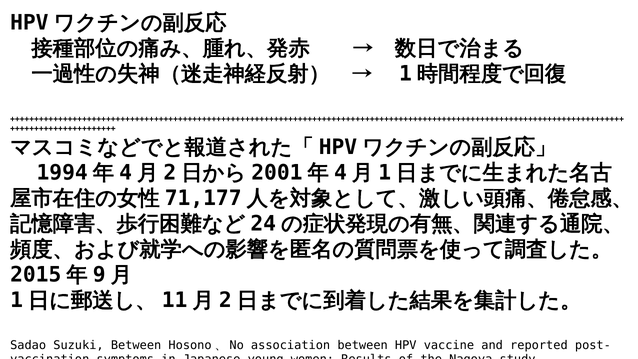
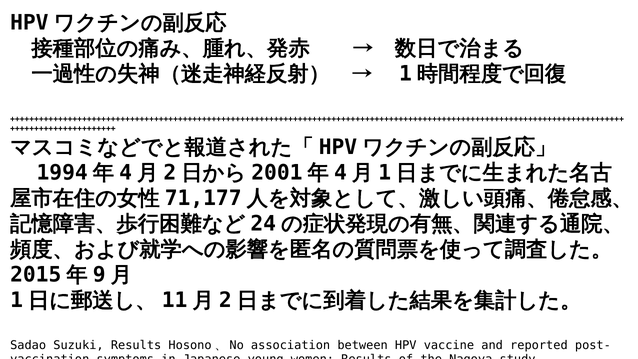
Suzuki Between: Between -> Results
